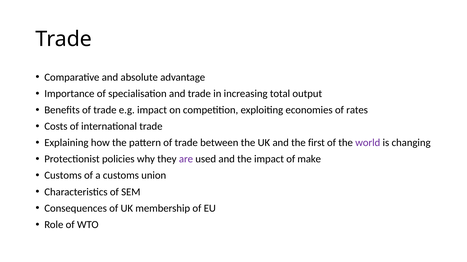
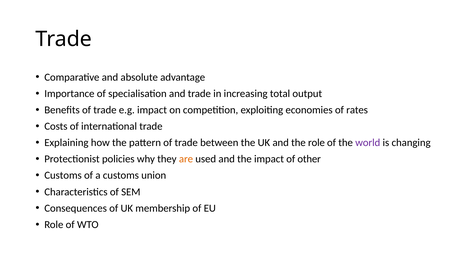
the first: first -> role
are colour: purple -> orange
make: make -> other
